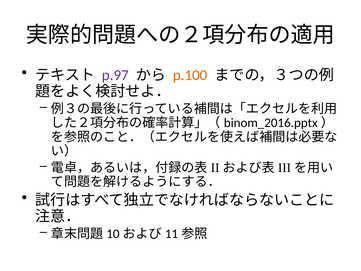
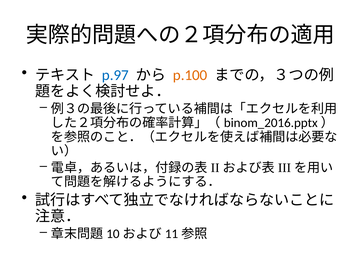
p.97 colour: purple -> blue
